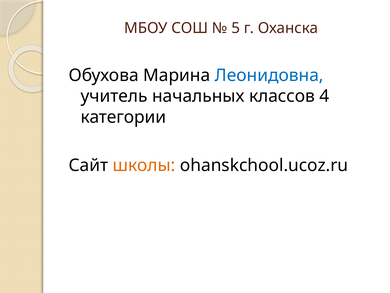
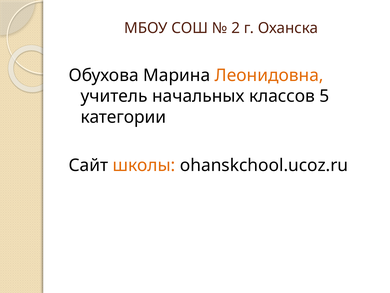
5: 5 -> 2
Леонидовна colour: blue -> orange
4: 4 -> 5
